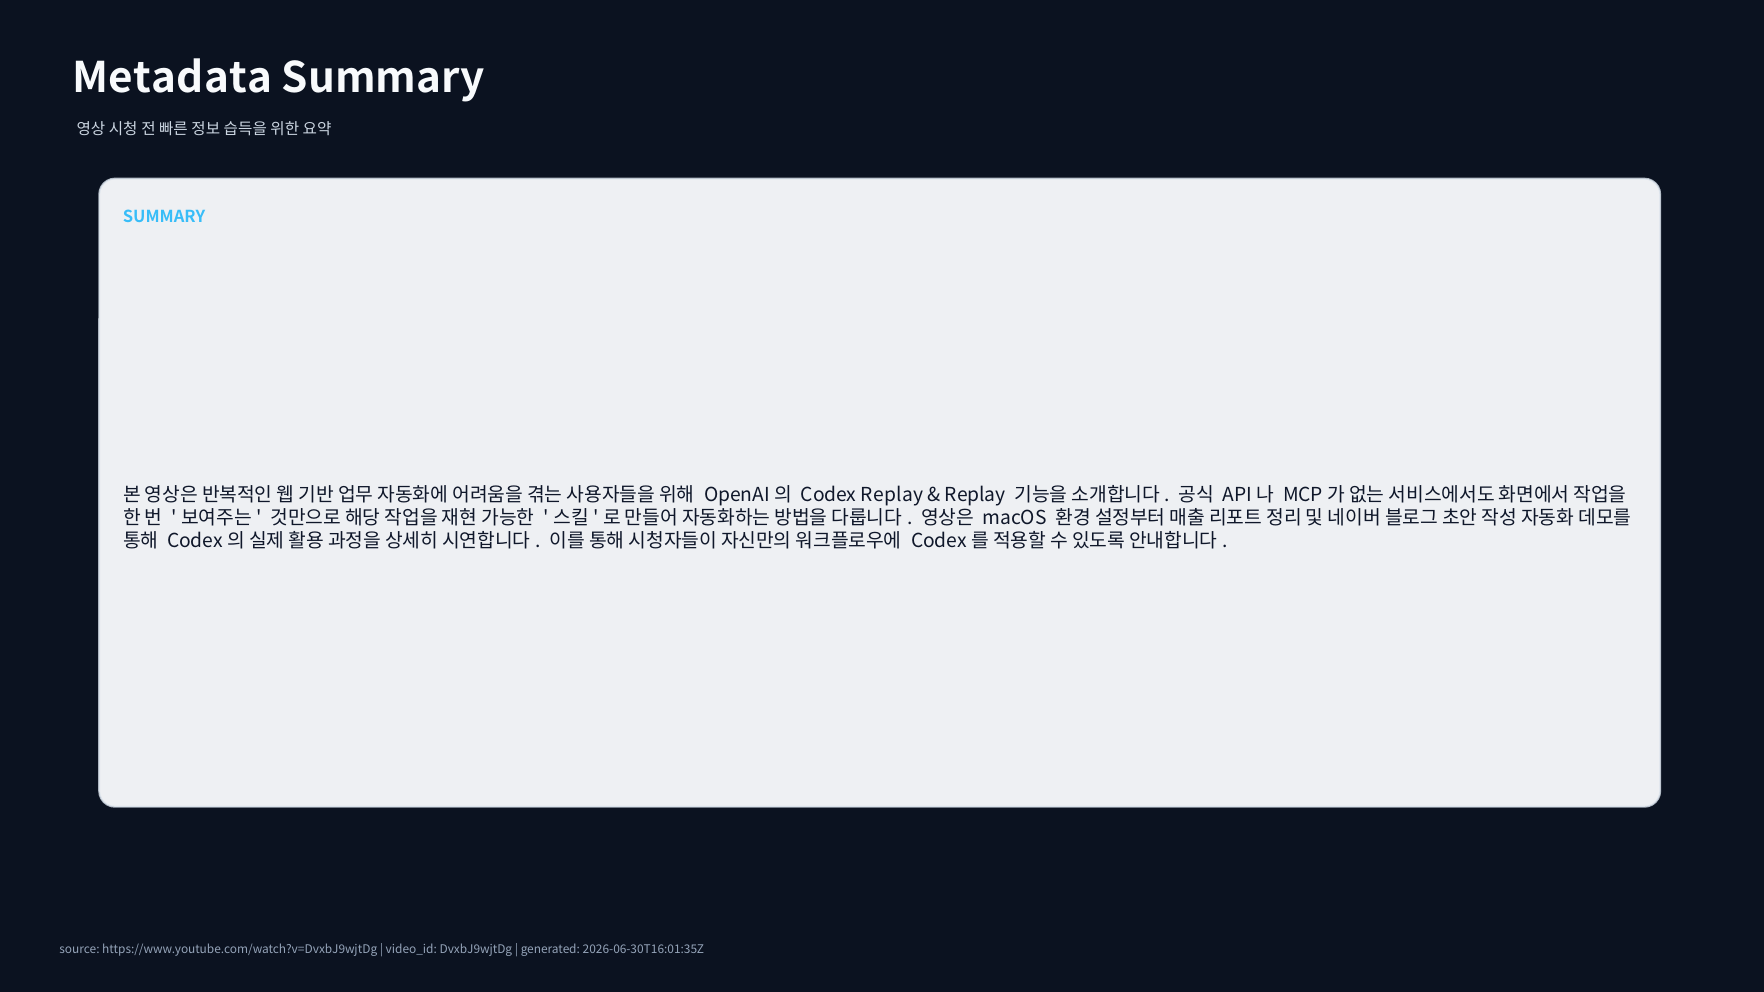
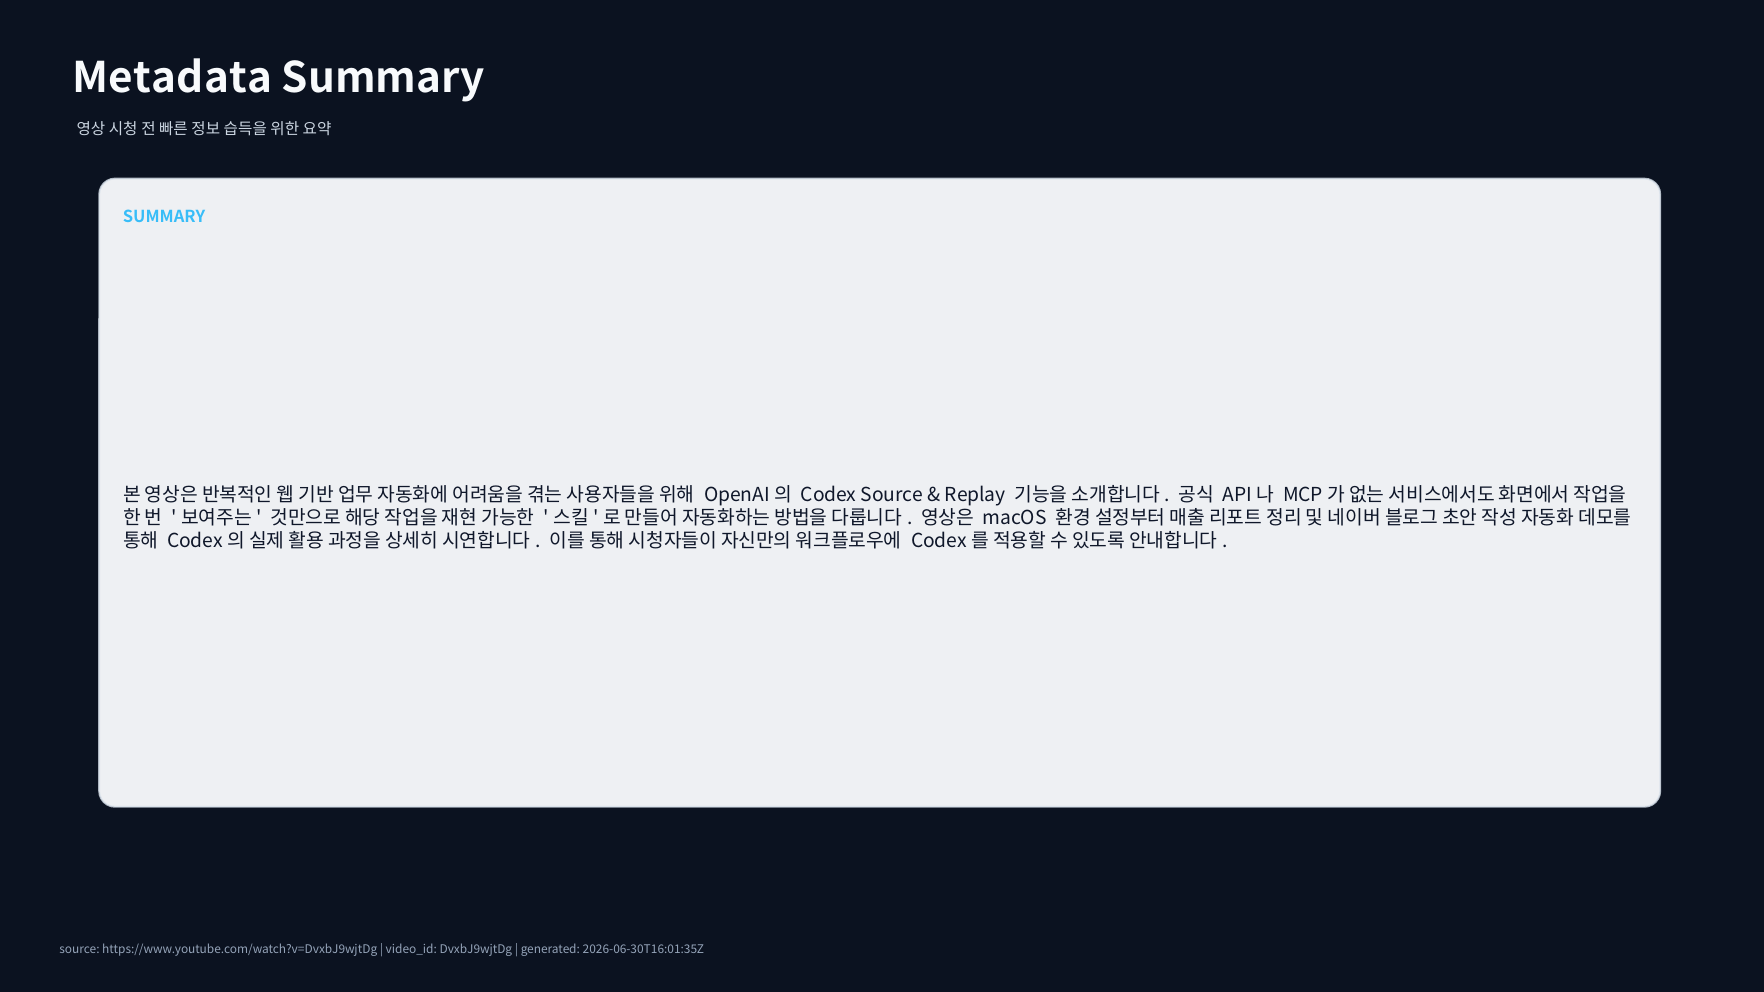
Codex Replay: Replay -> Source
